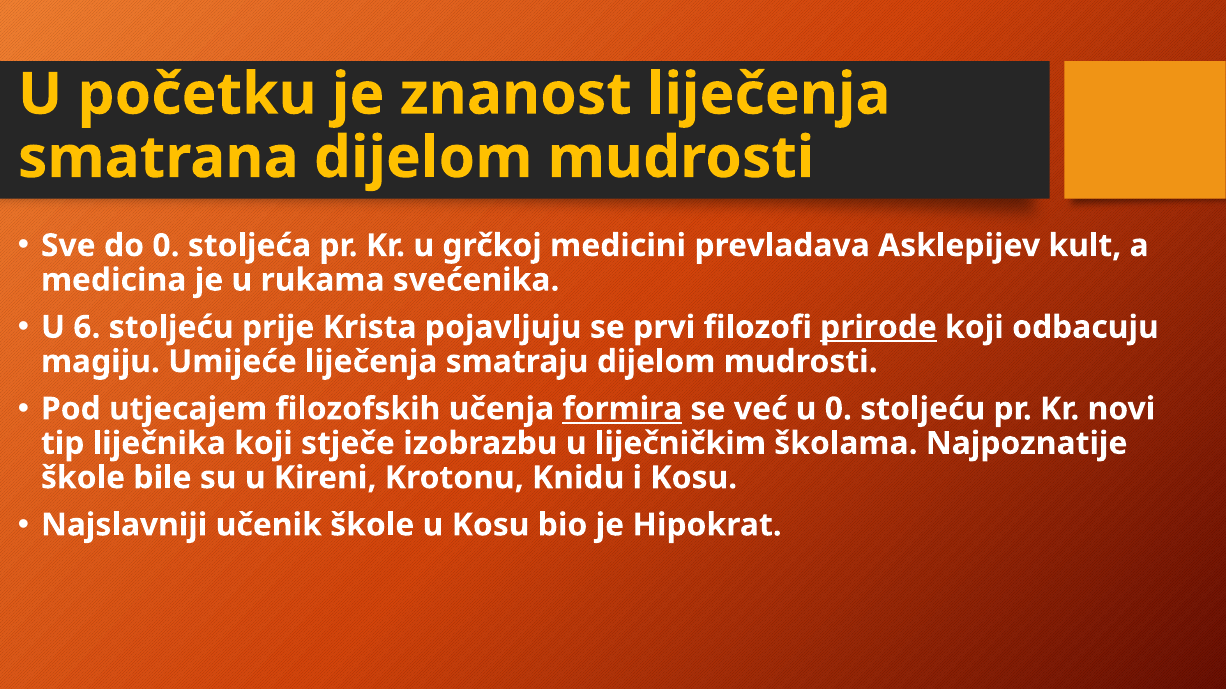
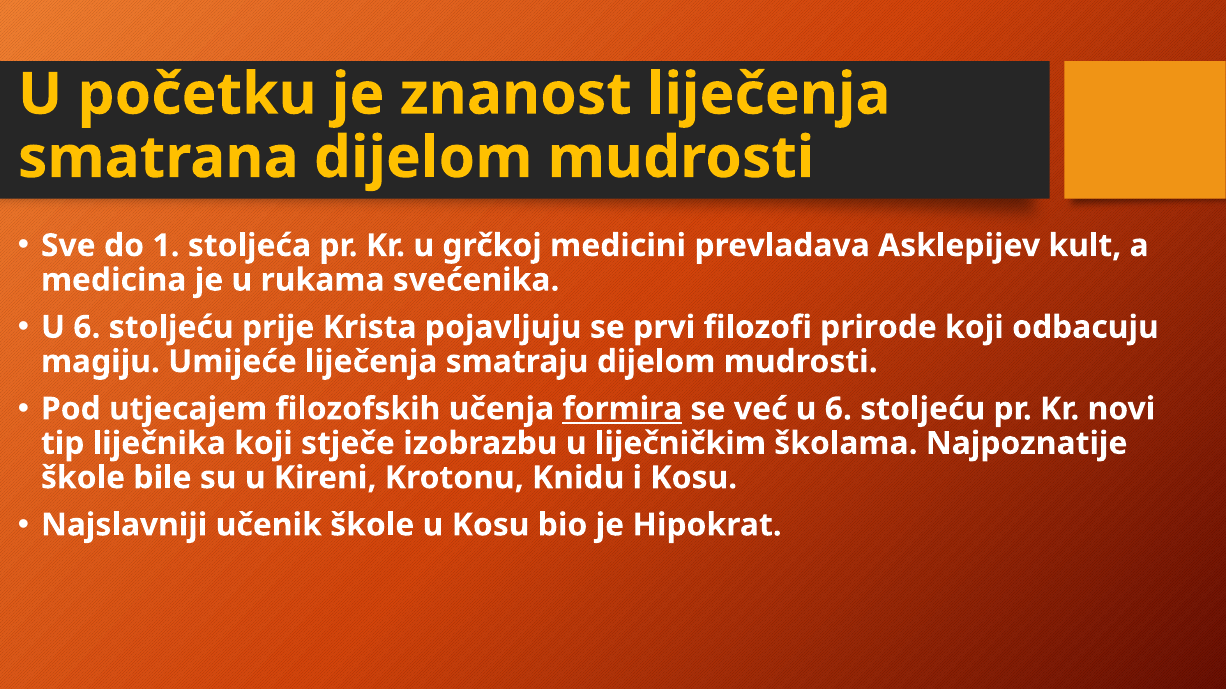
do 0: 0 -> 1
prirode underline: present -> none
već u 0: 0 -> 6
